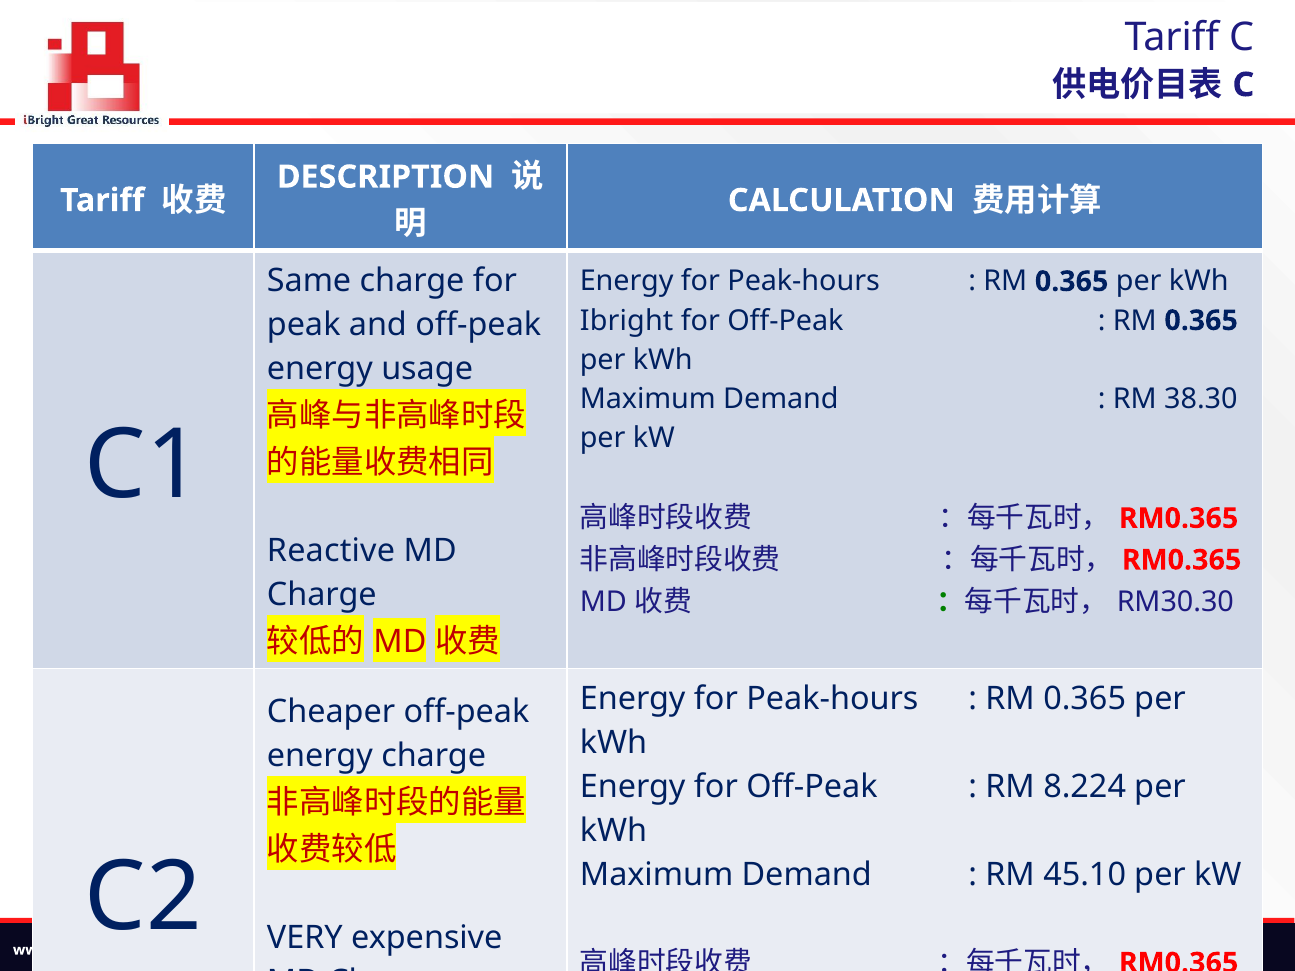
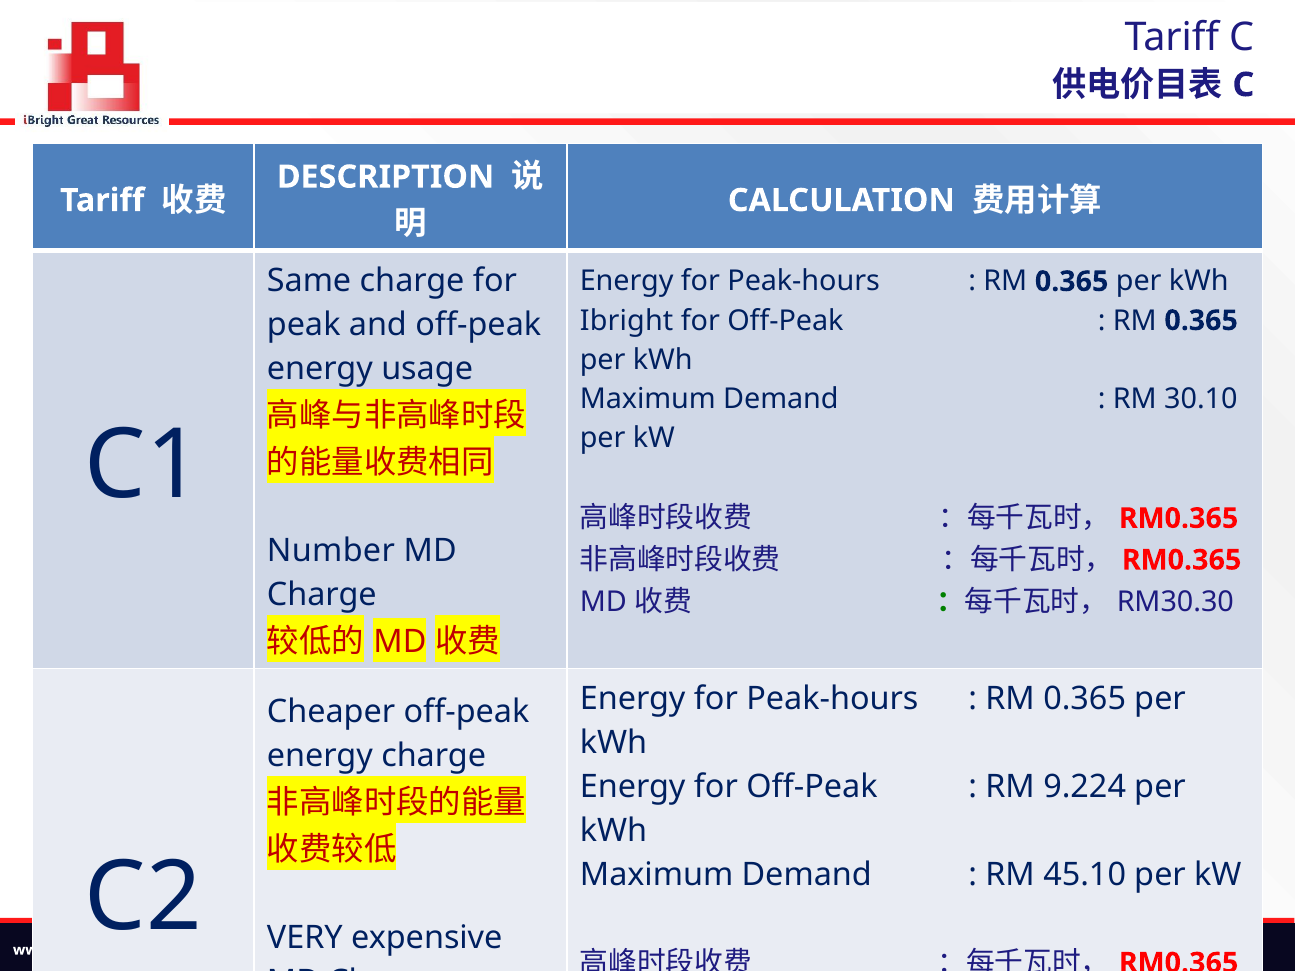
38.30: 38.30 -> 30.10
Reactive: Reactive -> Number
8.224: 8.224 -> 9.224
